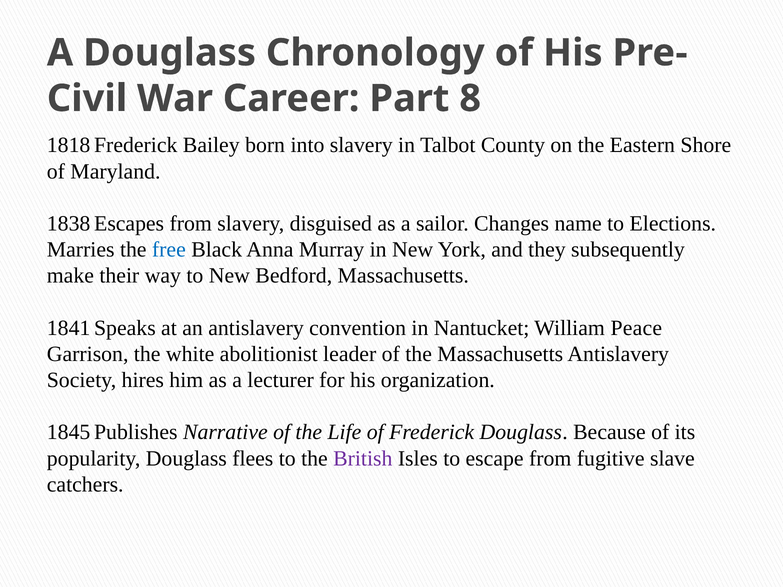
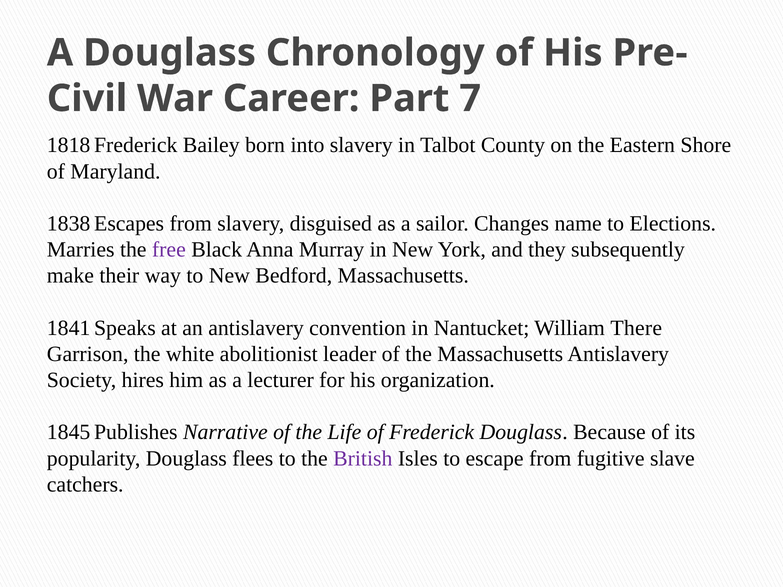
8: 8 -> 7
free colour: blue -> purple
Peace: Peace -> There
